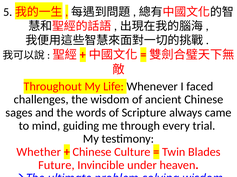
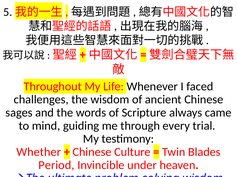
Future: Future -> Period
